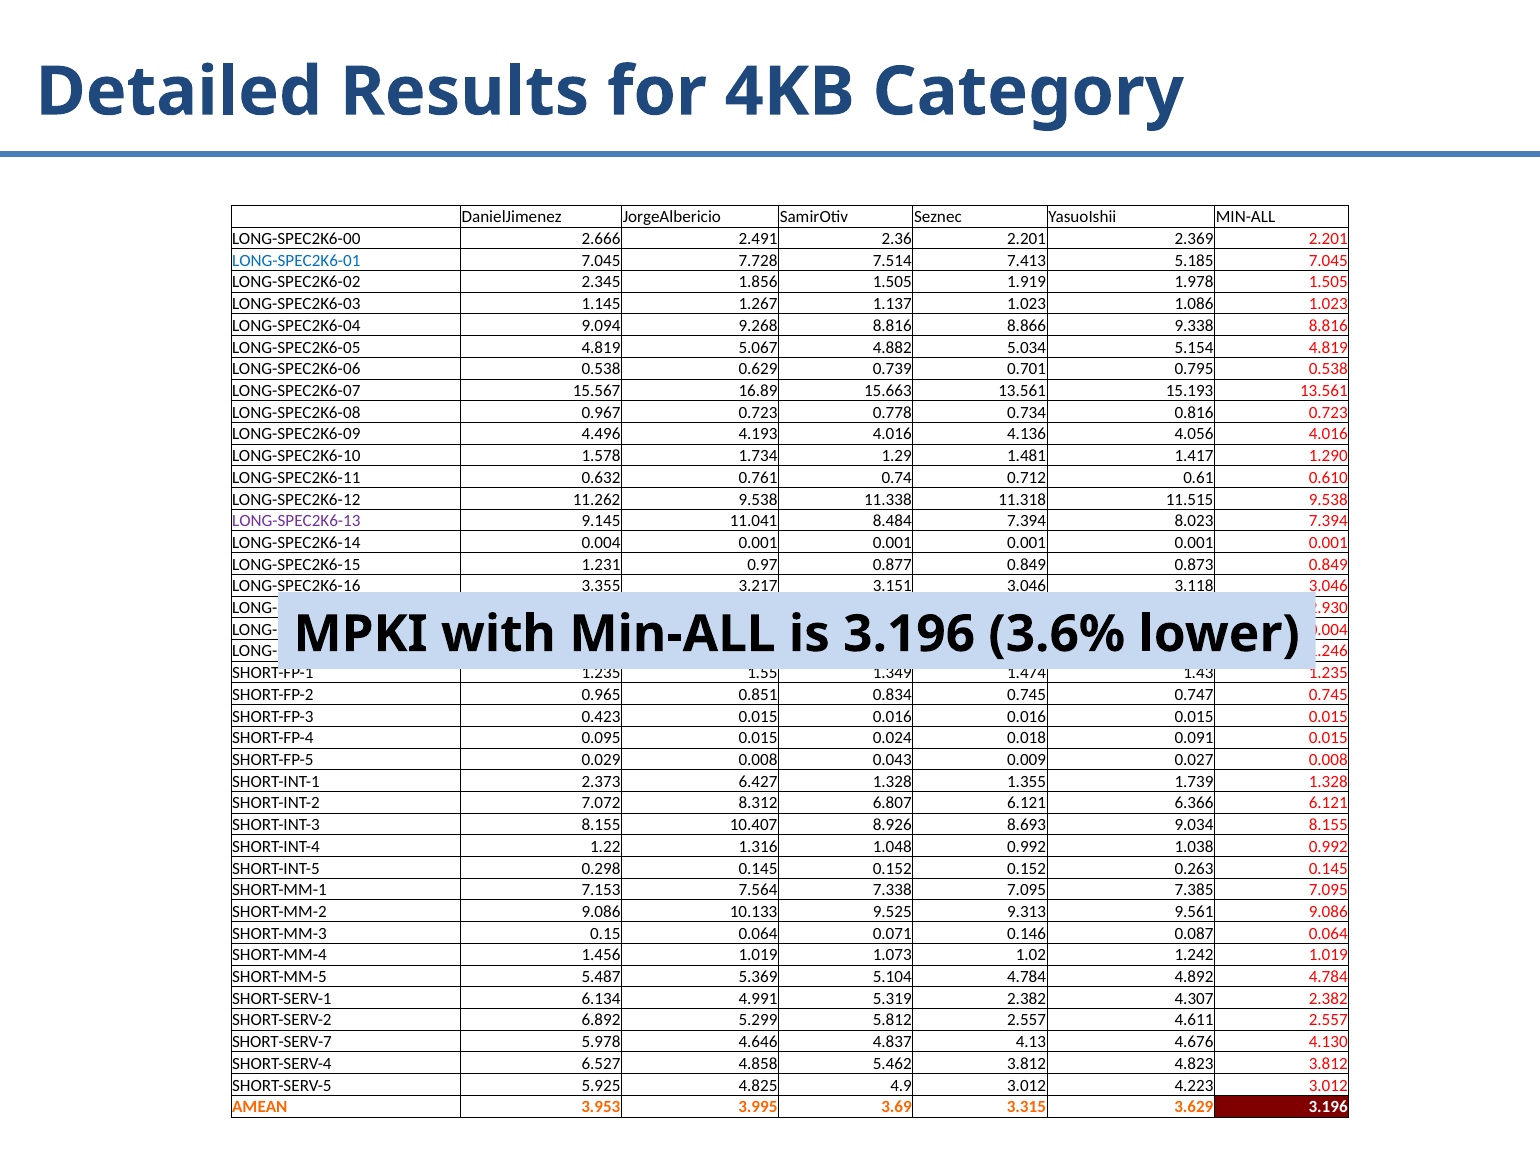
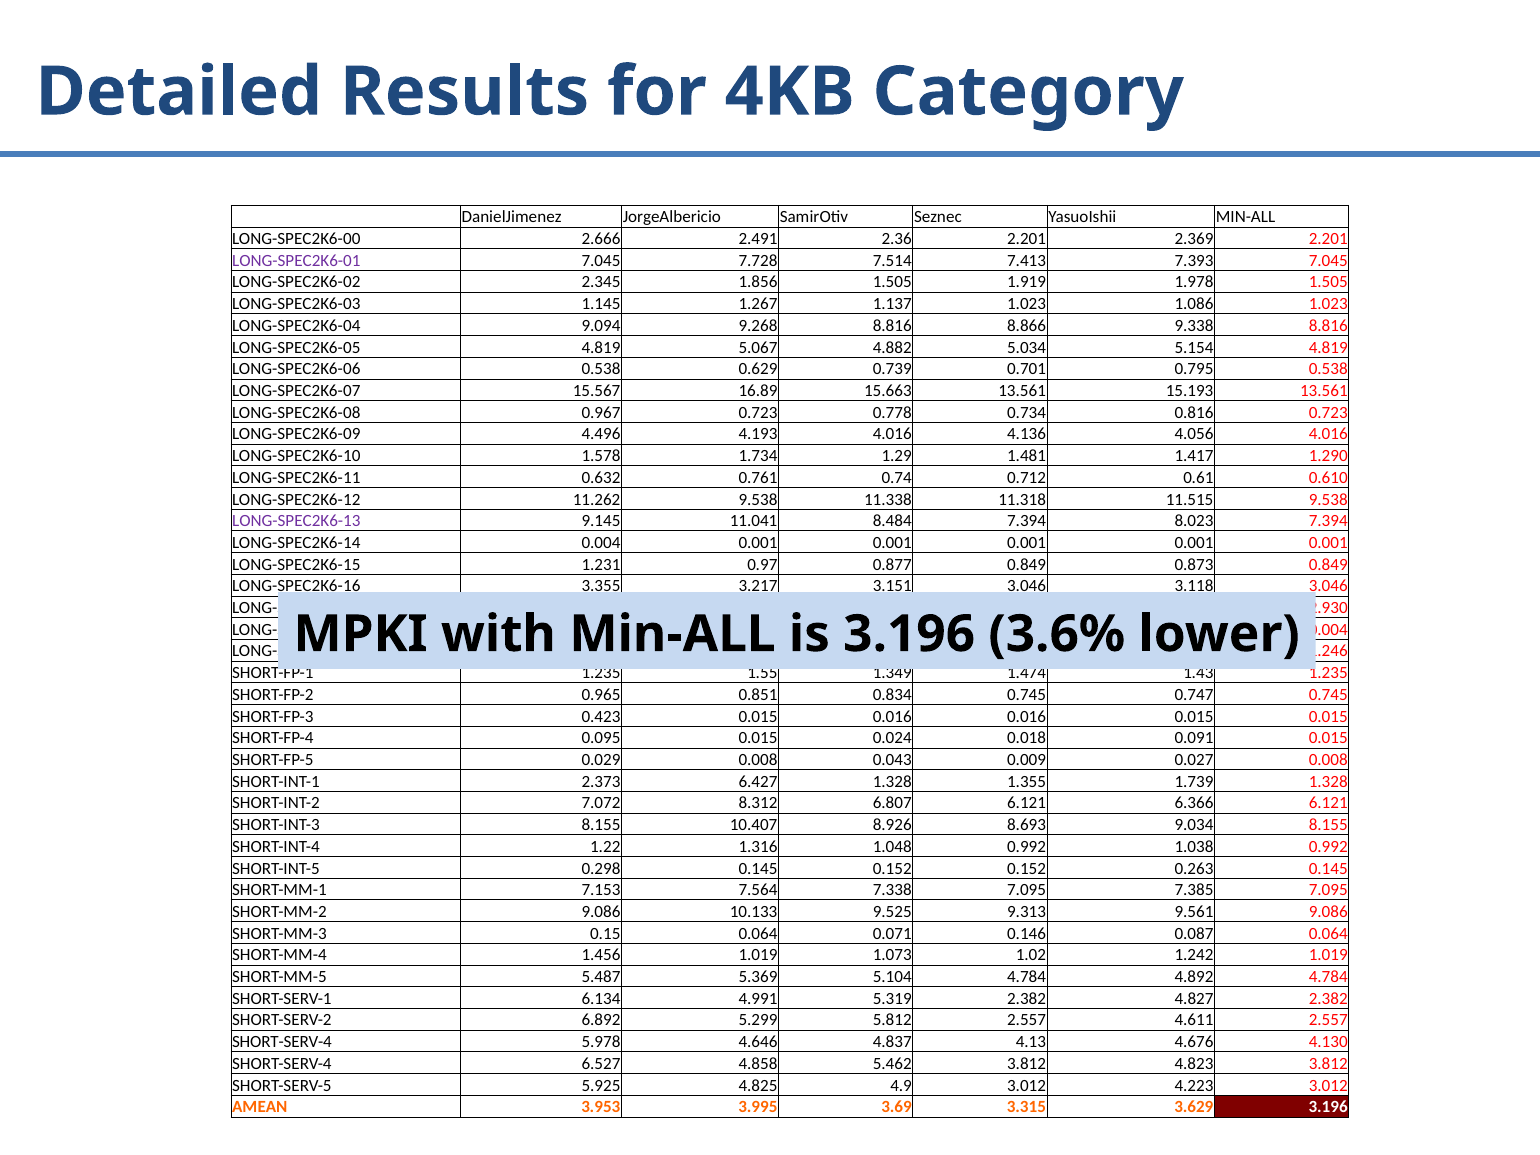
LONG-SPEC2K6-01 colour: blue -> purple
5.185: 5.185 -> 7.393
4.307: 4.307 -> 4.827
SHORT-SERV-7 at (282, 1042): SHORT-SERV-7 -> SHORT-SERV-4
